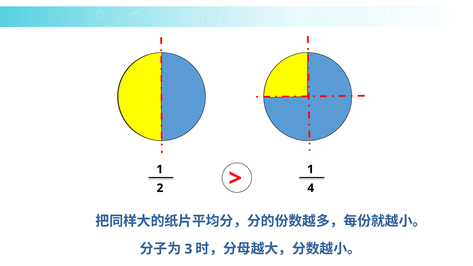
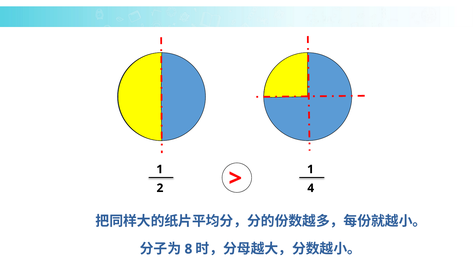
3: 3 -> 8
